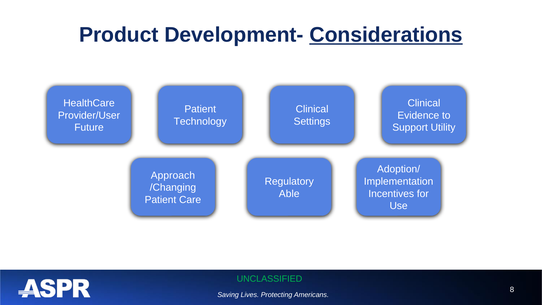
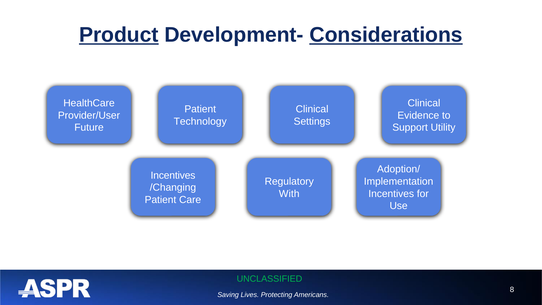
Product underline: none -> present
Approach at (173, 175): Approach -> Incentives
Able: Able -> With
